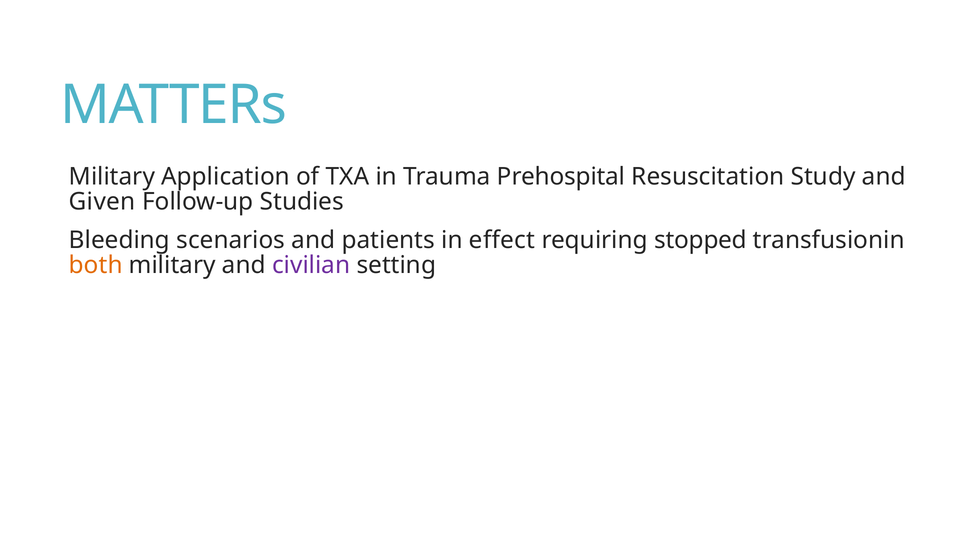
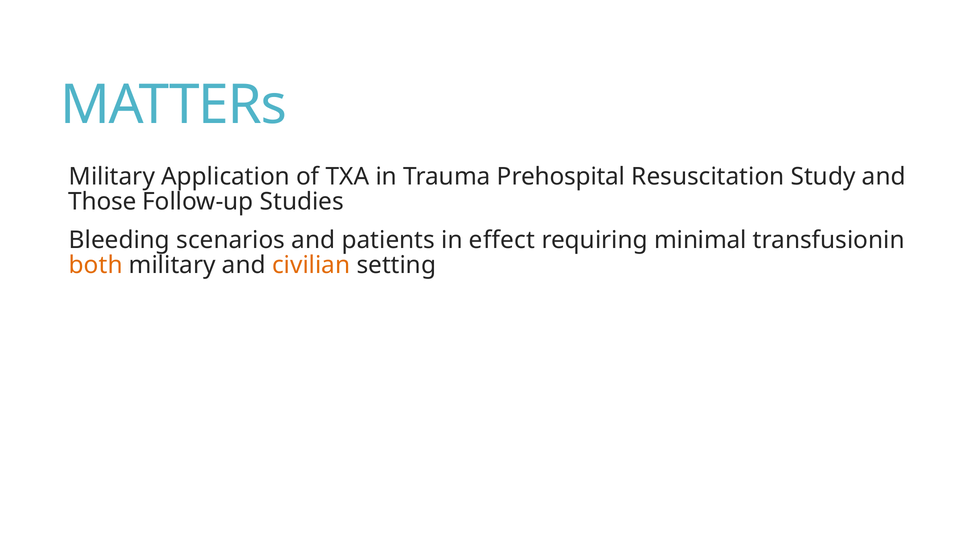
Given: Given -> Those
stopped: stopped -> minimal
civilian colour: purple -> orange
